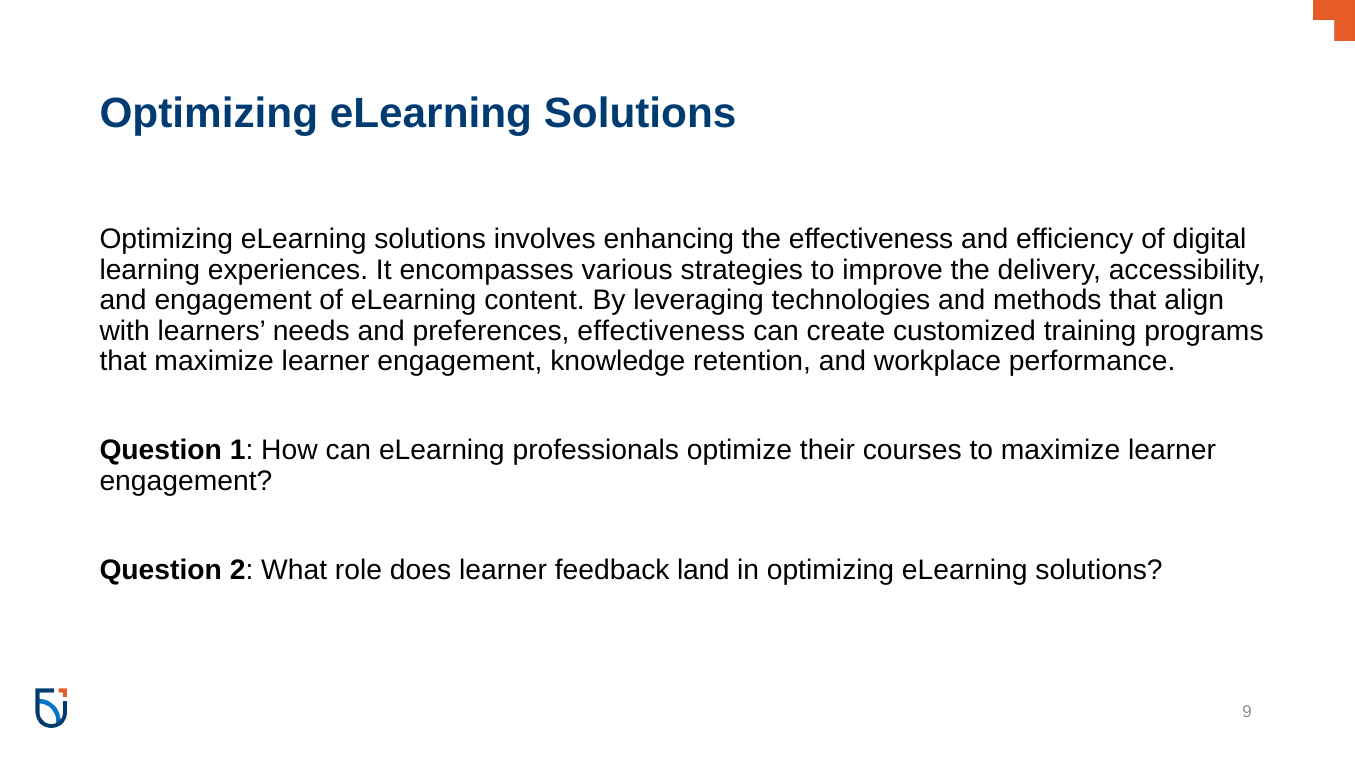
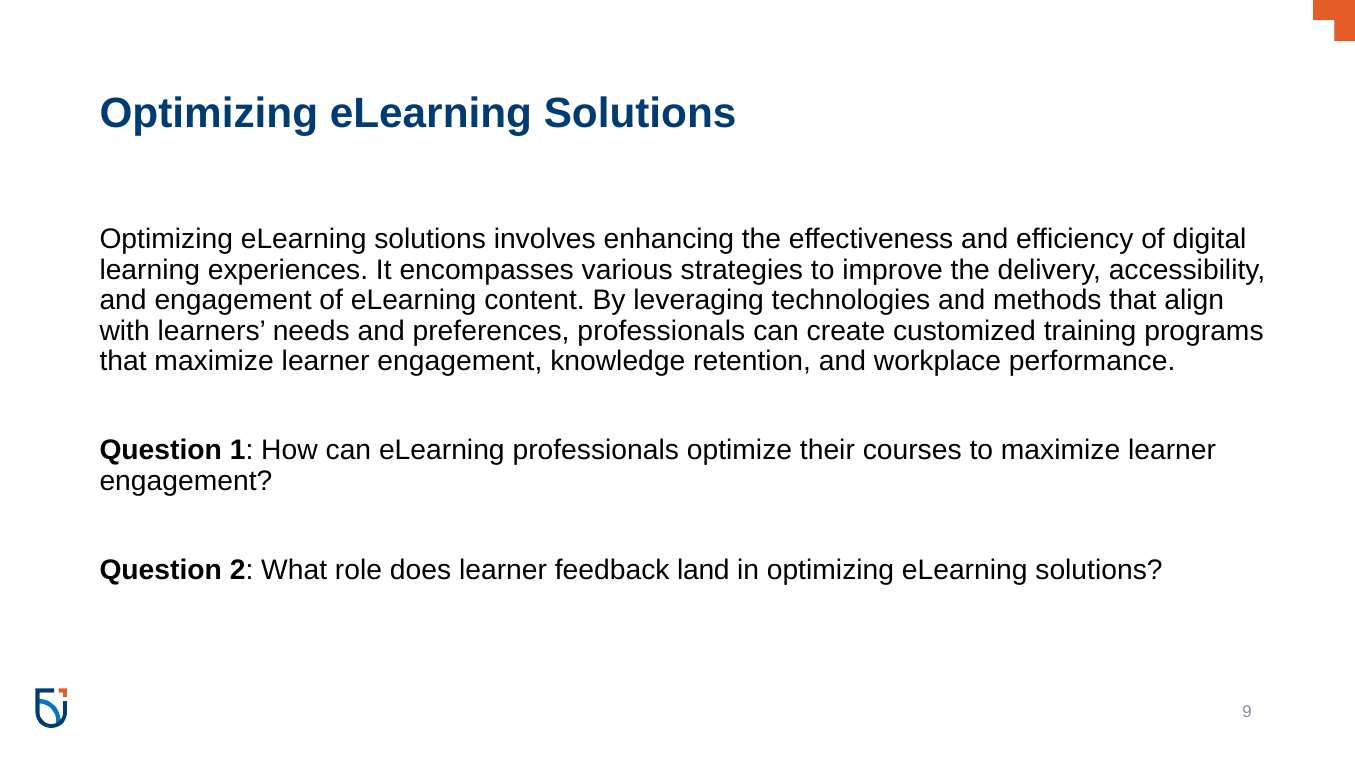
preferences effectiveness: effectiveness -> professionals
